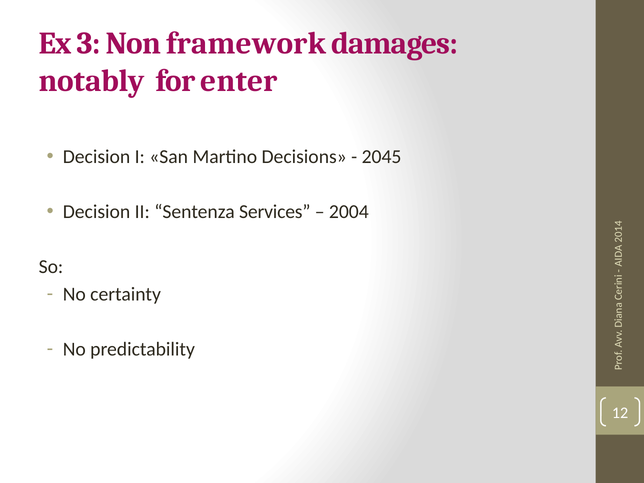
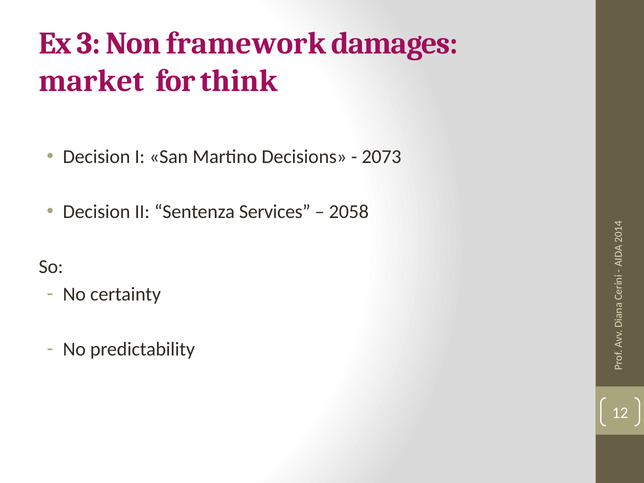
notably: notably -> market
enter: enter -> think
2045: 2045 -> 2073
2004: 2004 -> 2058
